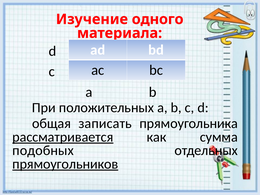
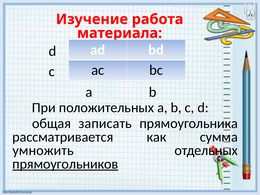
одного: одного -> работа
рассматривается underline: present -> none
подобных: подобных -> умножить
